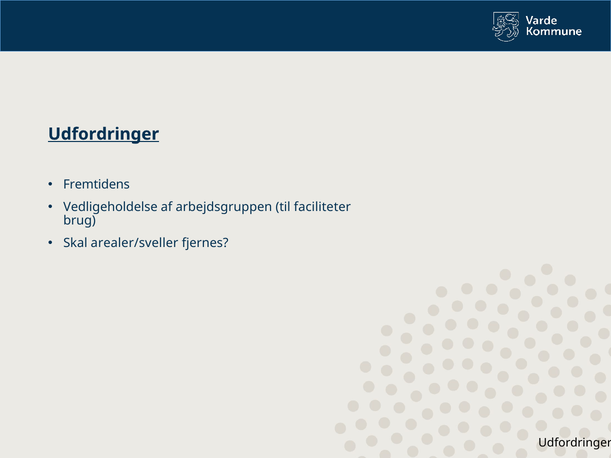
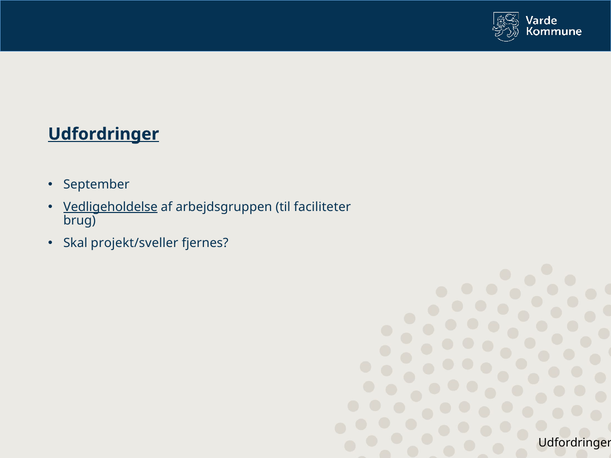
Fremtidens: Fremtidens -> September
Vedligeholdelse underline: none -> present
arealer/sveller: arealer/sveller -> projekt/sveller
